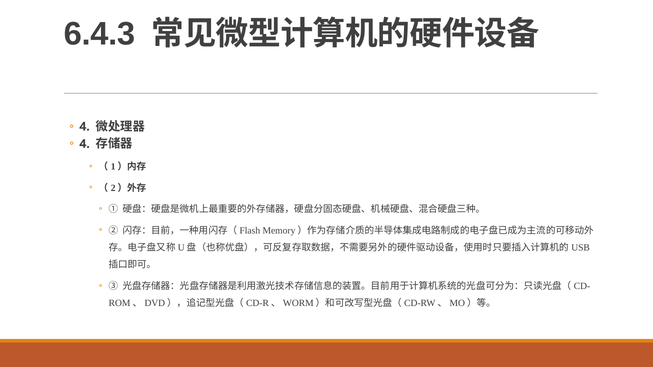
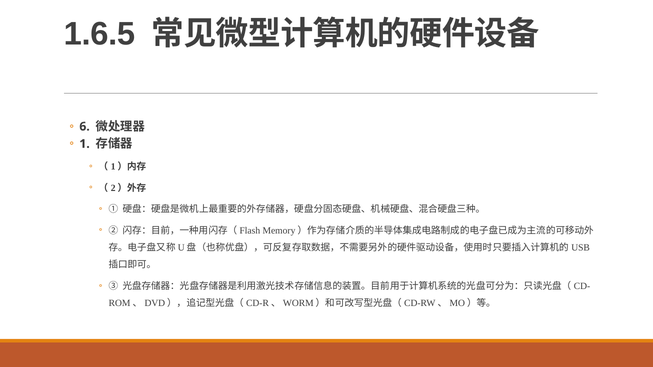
6.4.3: 6.4.3 -> 1.6.5
4 at (85, 127): 4 -> 6
4 at (85, 144): 4 -> 1
